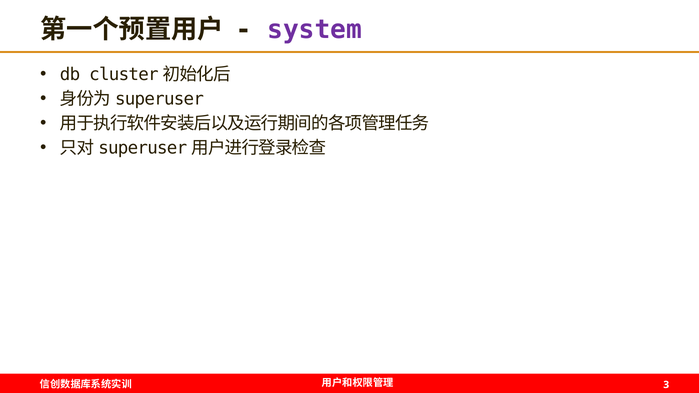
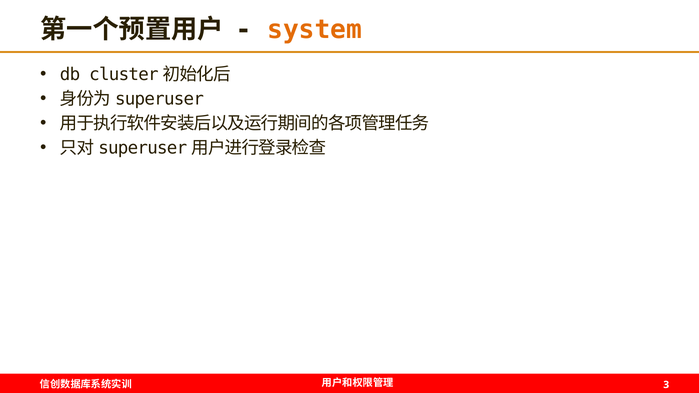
system colour: purple -> orange
